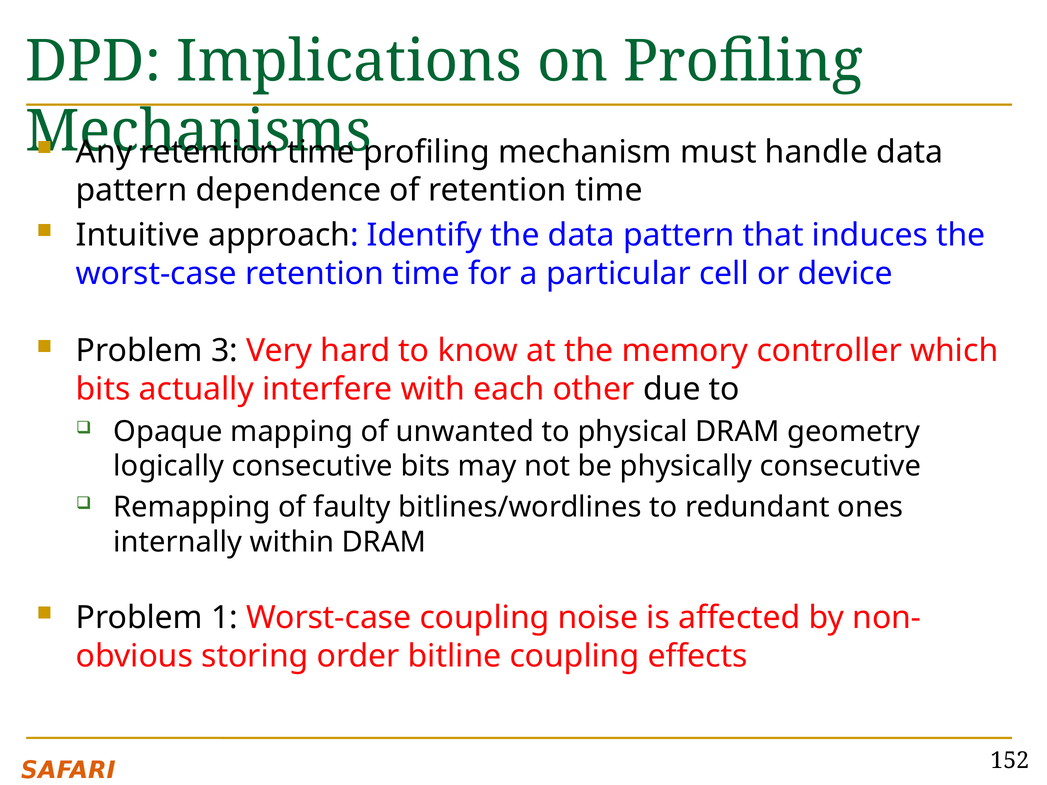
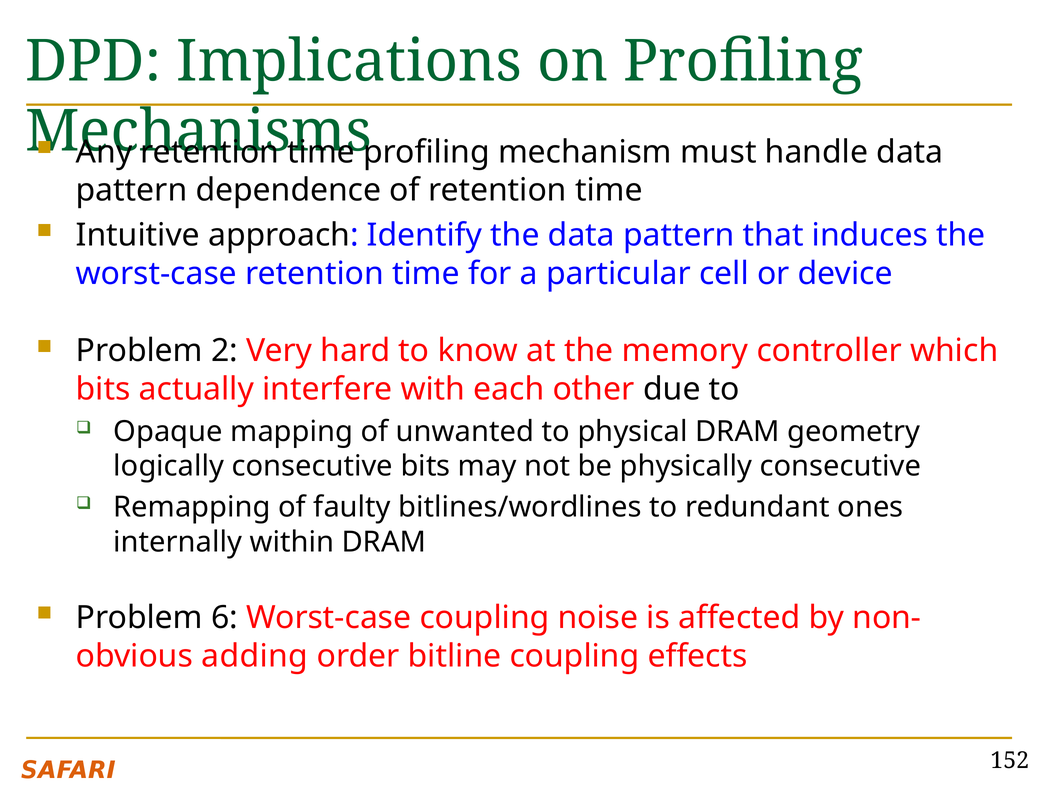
3: 3 -> 2
1: 1 -> 6
storing: storing -> adding
